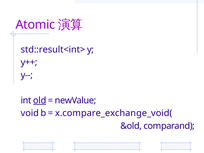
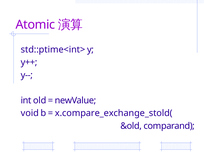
std::result<int>: std::result<int> -> std::ptime<int>
old underline: present -> none
x.compare_exchange_void(: x.compare_exchange_void( -> x.compare_exchange_stold(
